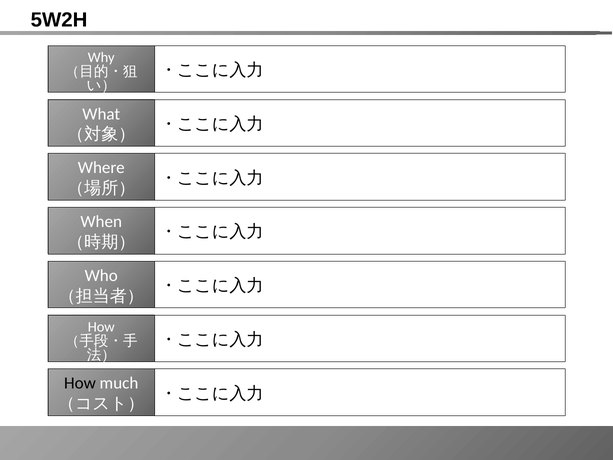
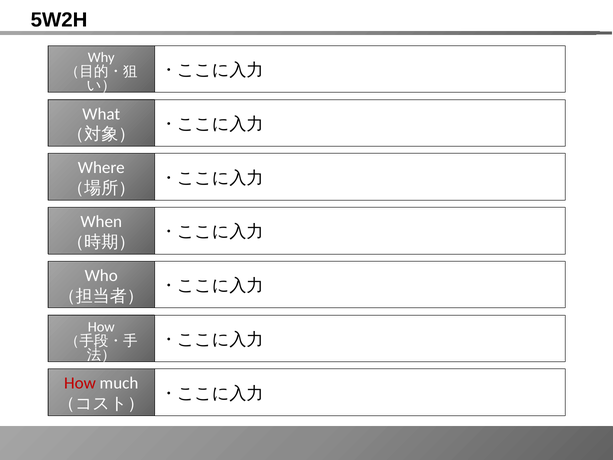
How at (80, 383) colour: black -> red
